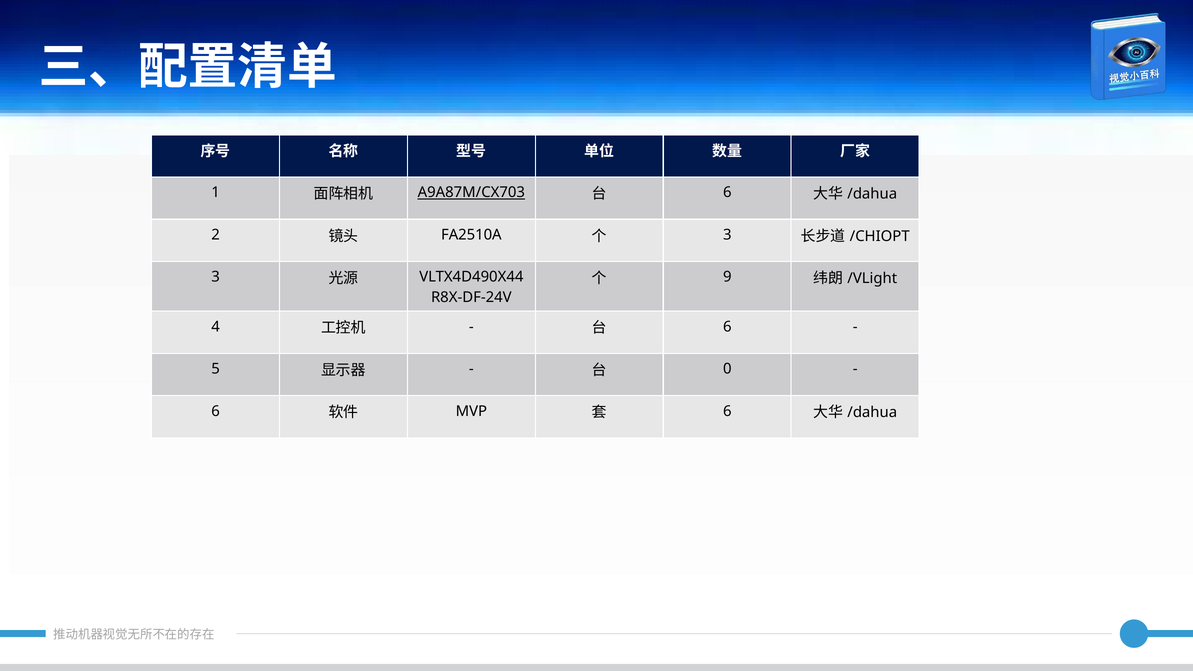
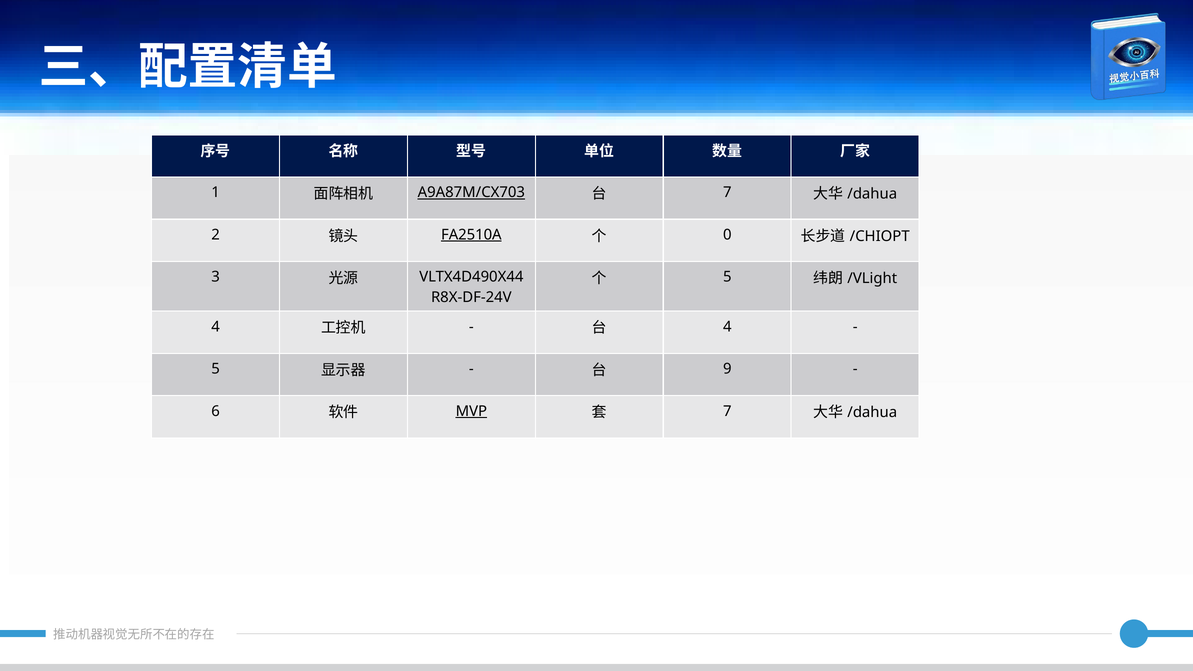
6 at (727, 193): 6 -> 7
FA2510A underline: none -> present
3 at (727, 235): 3 -> 0
9 at (727, 277): 9 -> 5
6 at (727, 327): 6 -> 4
0: 0 -> 9
MVP underline: none -> present
6 at (727, 411): 6 -> 7
